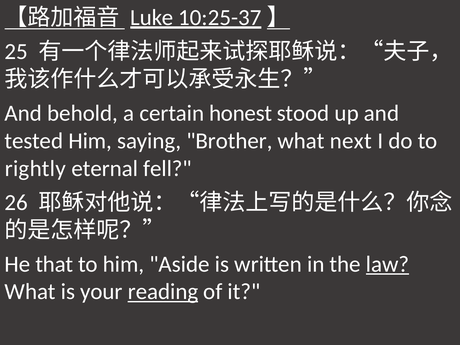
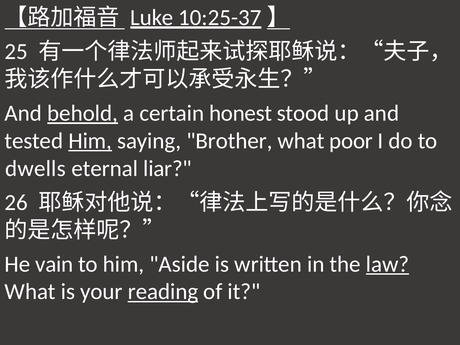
behold underline: none -> present
Him at (90, 141) underline: none -> present
next: next -> poor
rightly: rightly -> dwells
fell: fell -> liar
that: that -> vain
